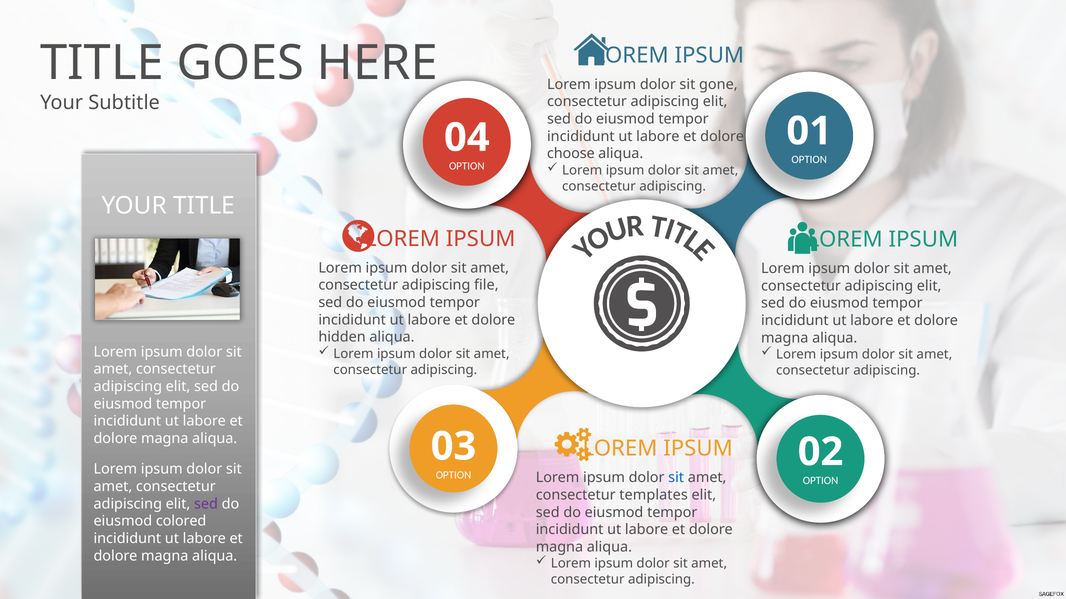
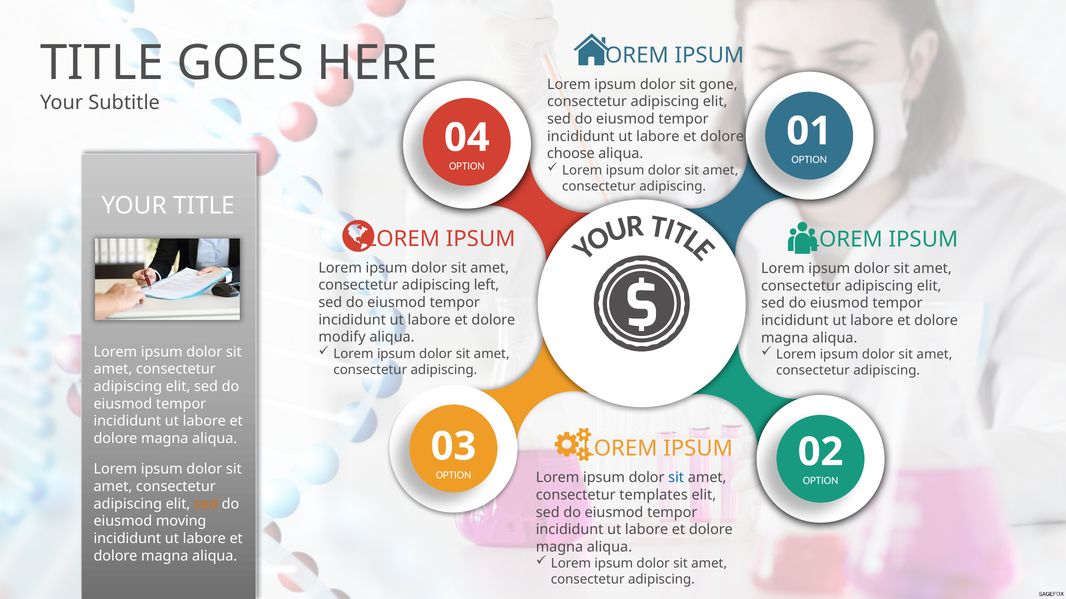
file: file -> left
hidden: hidden -> modify
sed at (206, 504) colour: purple -> orange
colored: colored -> moving
